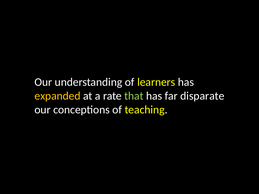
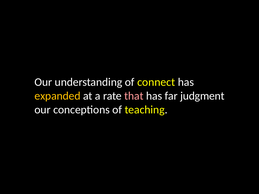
learners: learners -> connect
that colour: light green -> pink
disparate: disparate -> judgment
